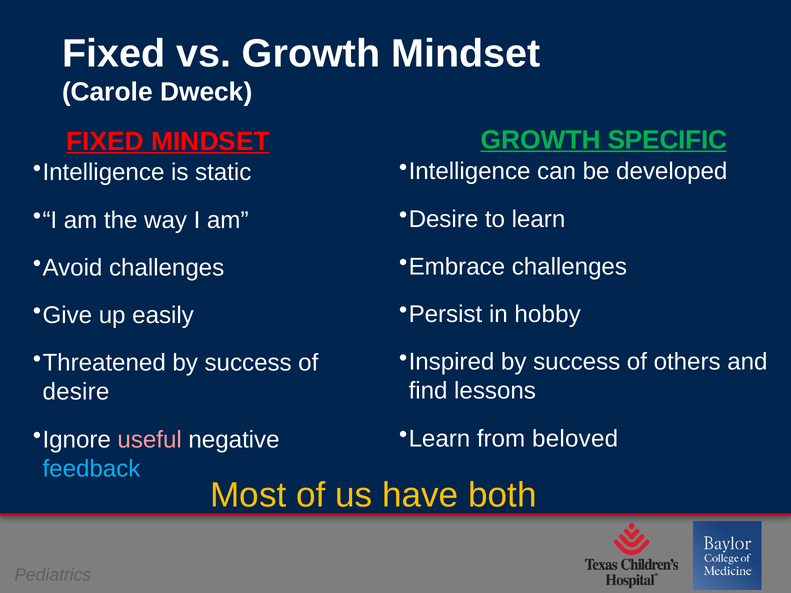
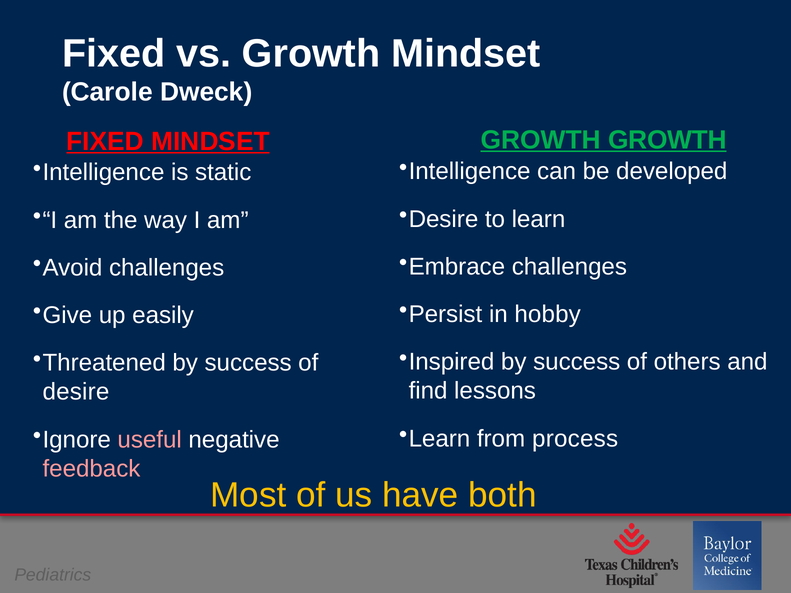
GROWTH SPECIFIC: SPECIFIC -> GROWTH
beloved: beloved -> process
feedback colour: light blue -> pink
